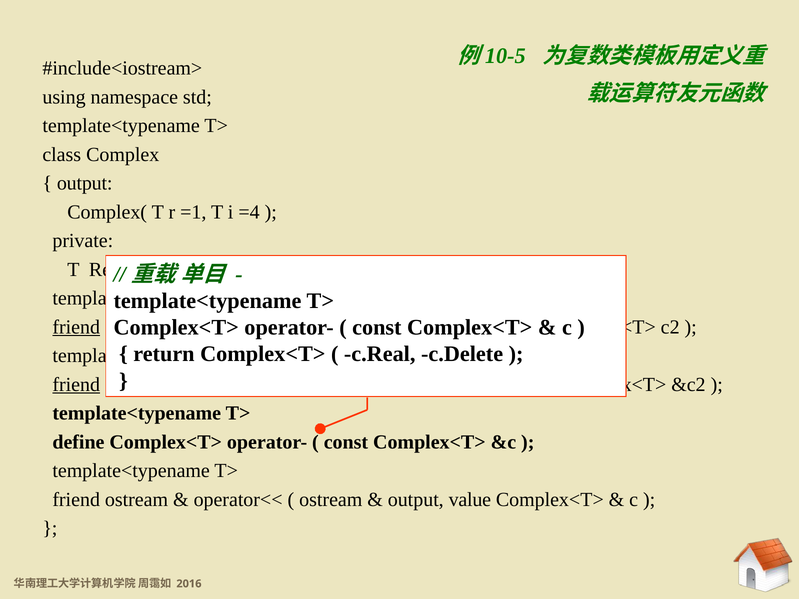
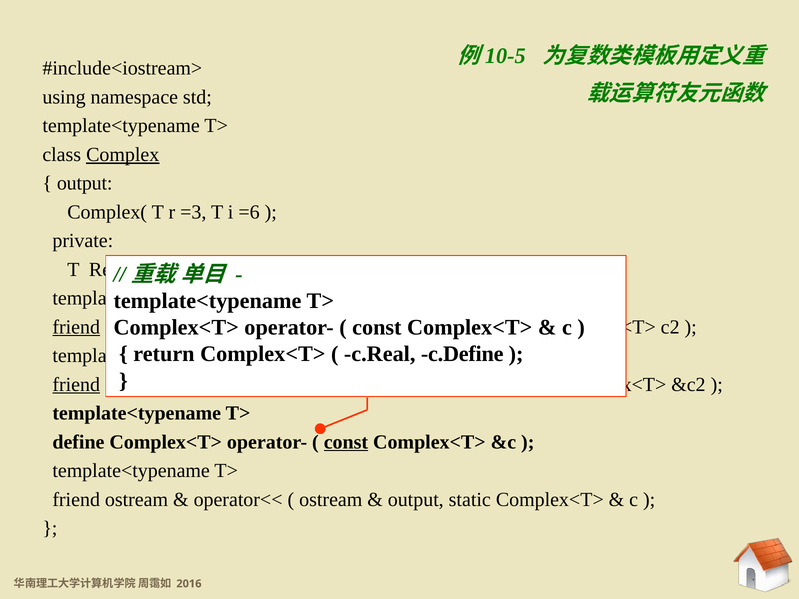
Complex underline: none -> present
=1: =1 -> =3
=4: =4 -> =6
c.Delete: c.Delete -> c.Define
const at (346, 442) underline: none -> present
value: value -> static
